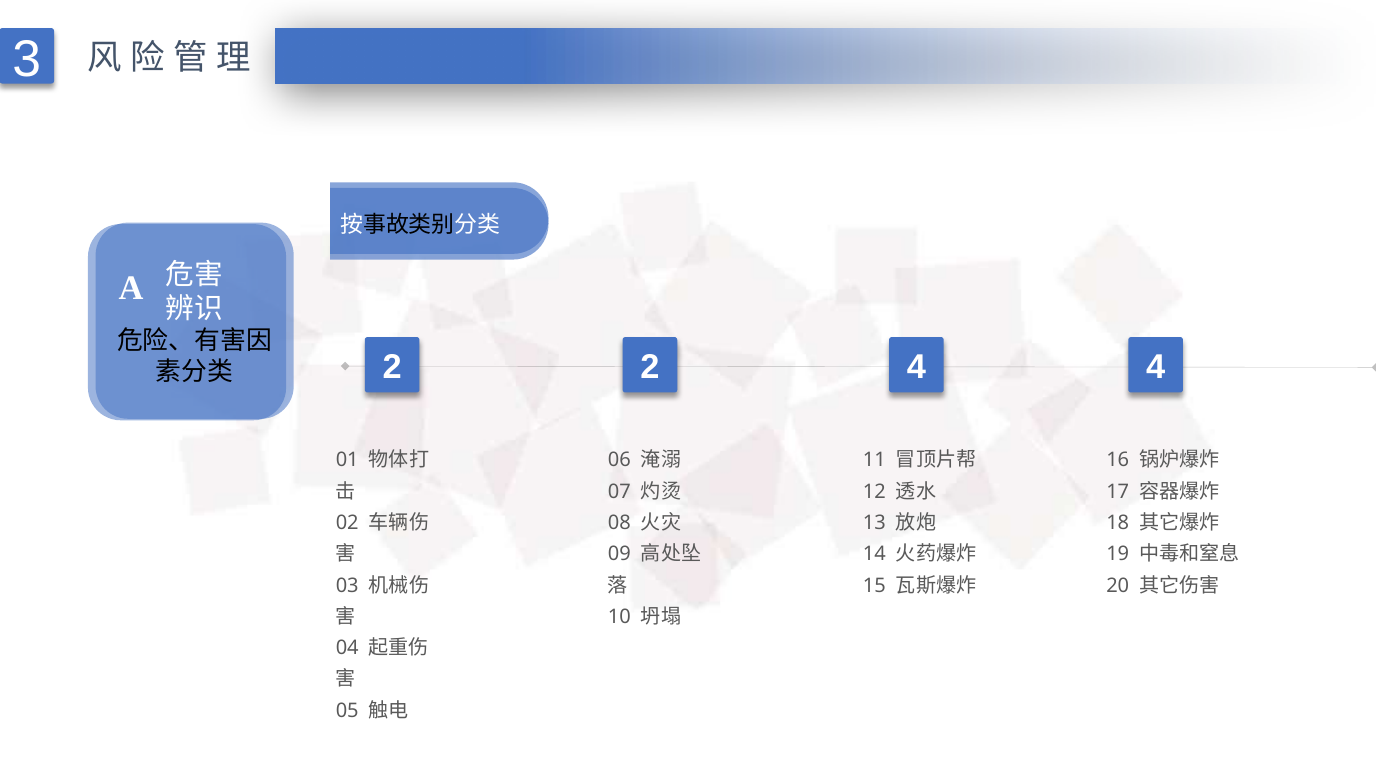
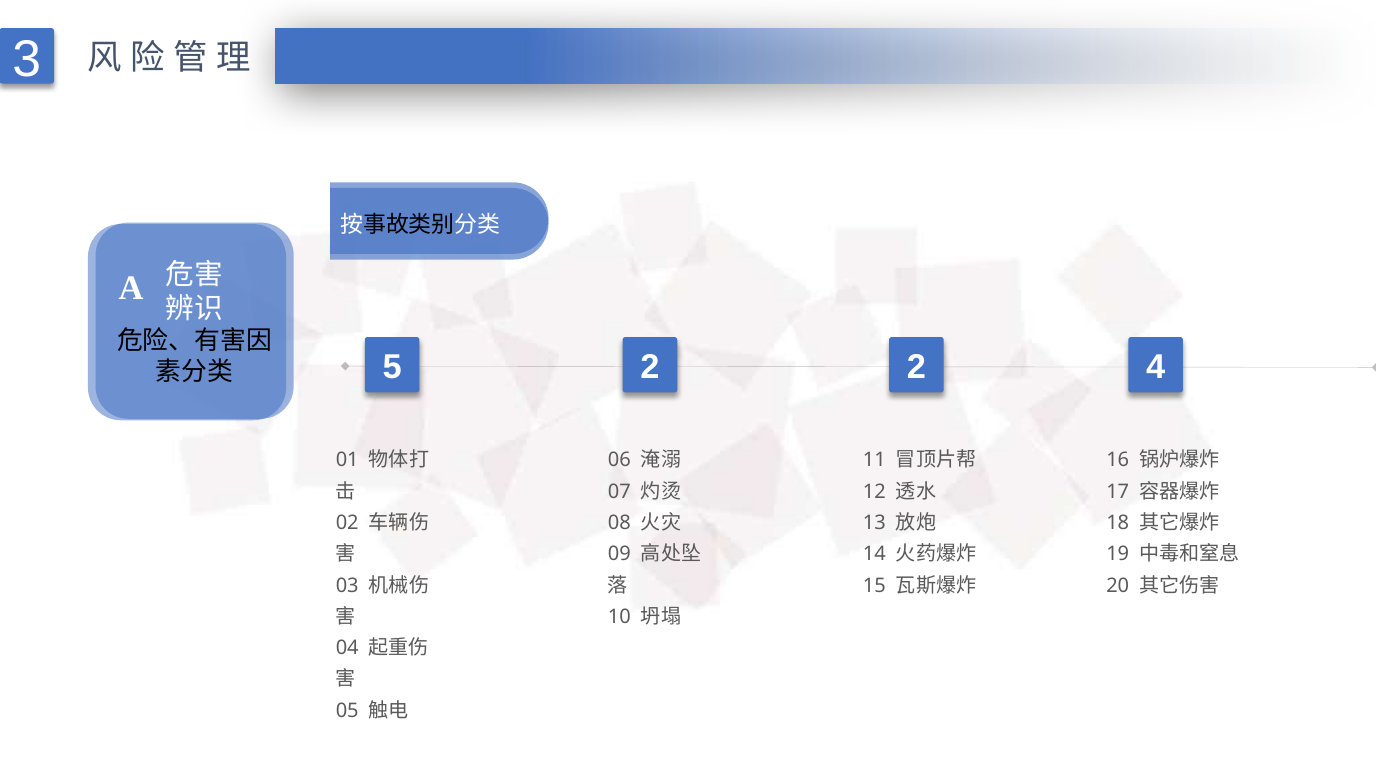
4 at (916, 367): 4 -> 2
2 at (392, 367): 2 -> 5
